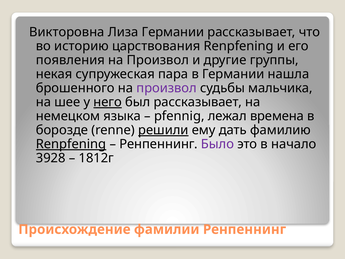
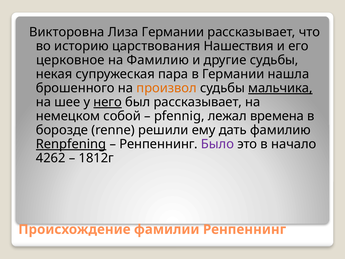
царствования Renpfening: Renpfening -> Нашествия
появления: появления -> церковное
Произвол at (158, 60): Произвол -> Фамилию
другие группы: группы -> судьбы
произвол at (167, 88) colour: purple -> orange
мальчика underline: none -> present
языка: языка -> собой
решили underline: present -> none
3928: 3928 -> 4262
